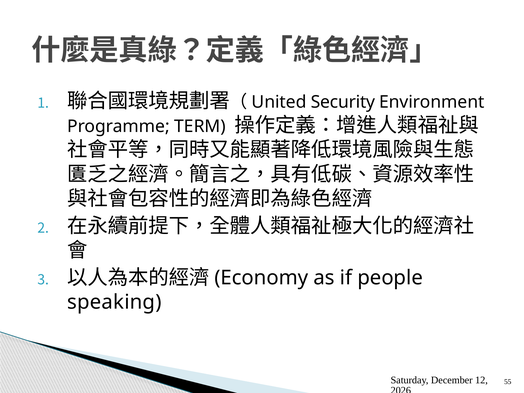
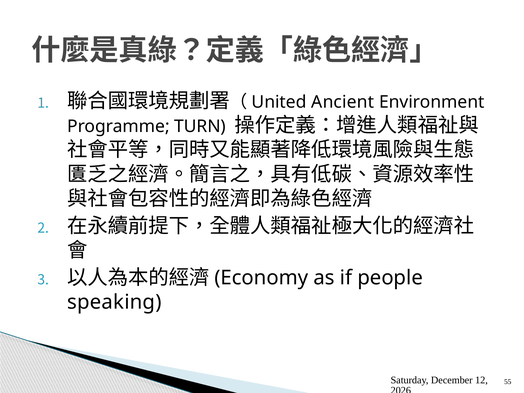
Security: Security -> Ancient
TERM: TERM -> TURN
